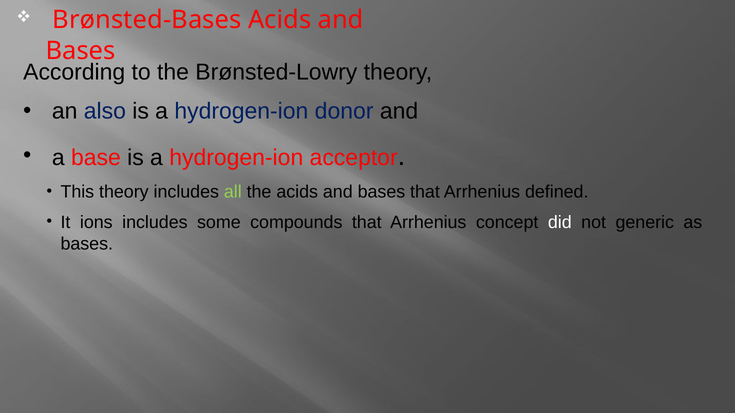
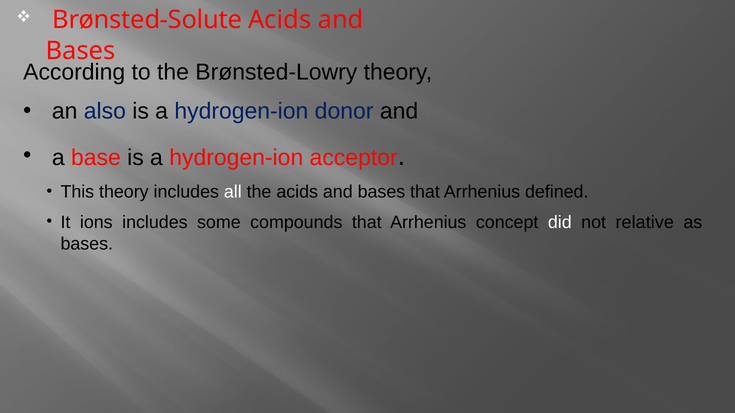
Brønsted-Bases: Brønsted-Bases -> Brønsted-Solute
all colour: light green -> white
generic: generic -> relative
